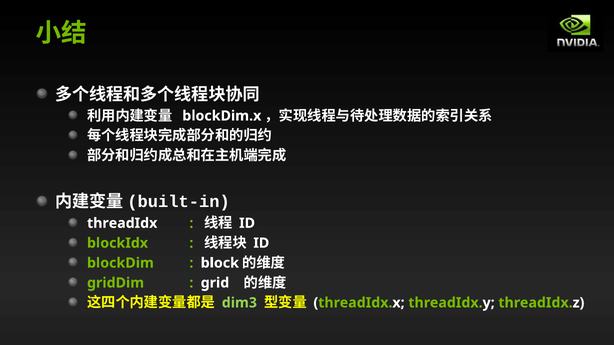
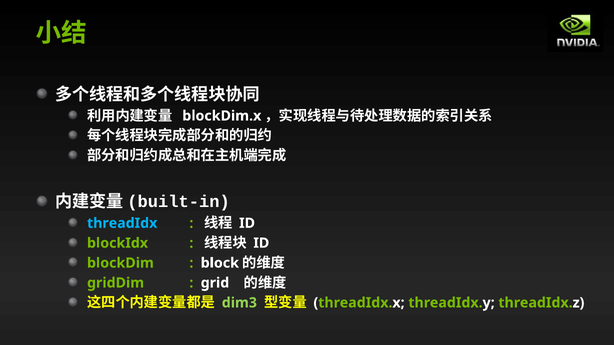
threadIdx colour: white -> light blue
